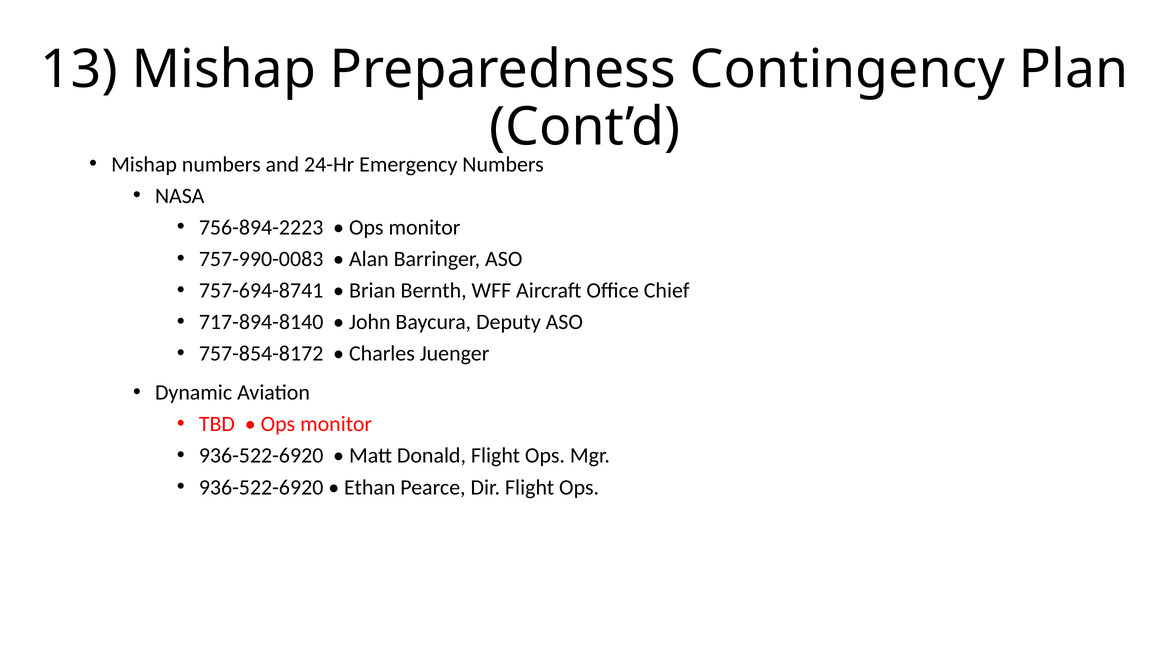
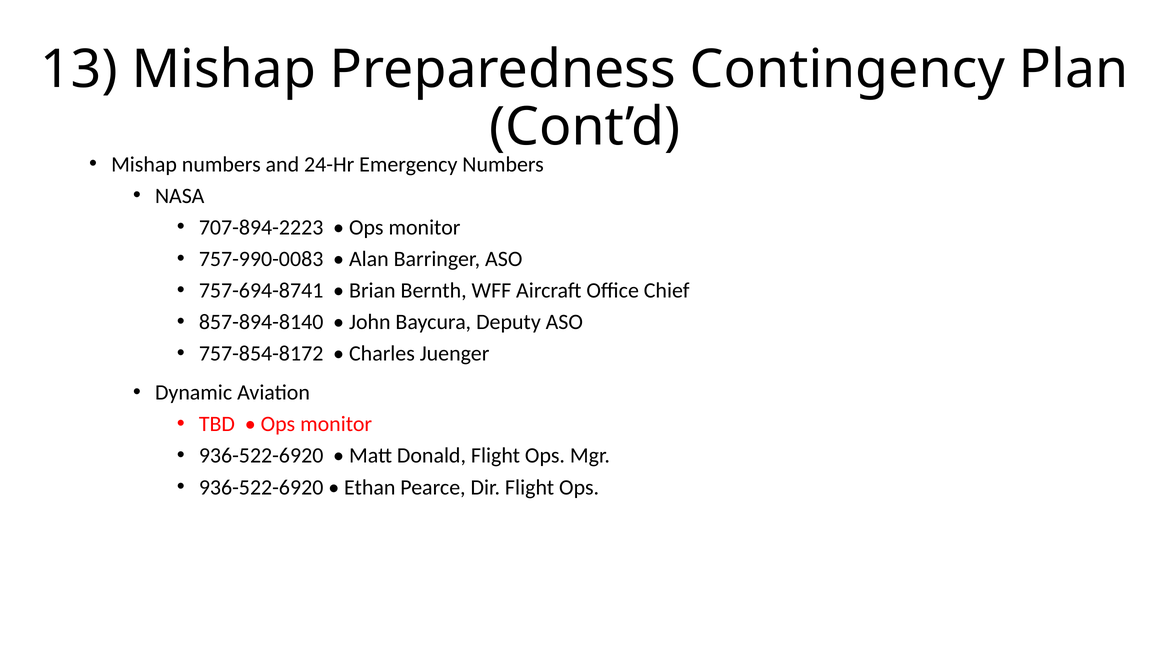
756-894-2223: 756-894-2223 -> 707-894-2223
717-894-8140: 717-894-8140 -> 857-894-8140
